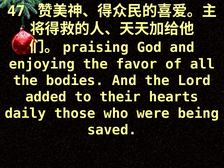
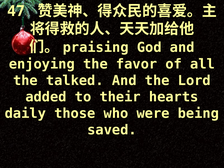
bodies: bodies -> talked
